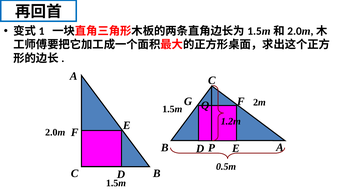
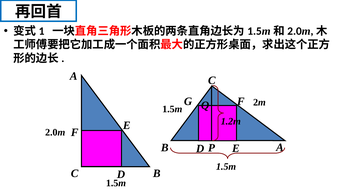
0.5m at (226, 166): 0.5m -> 1.5m
